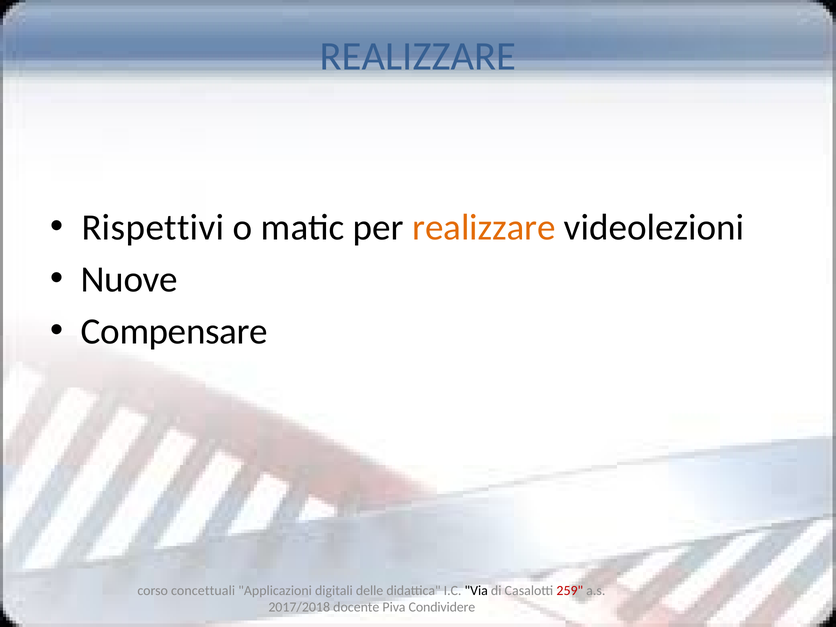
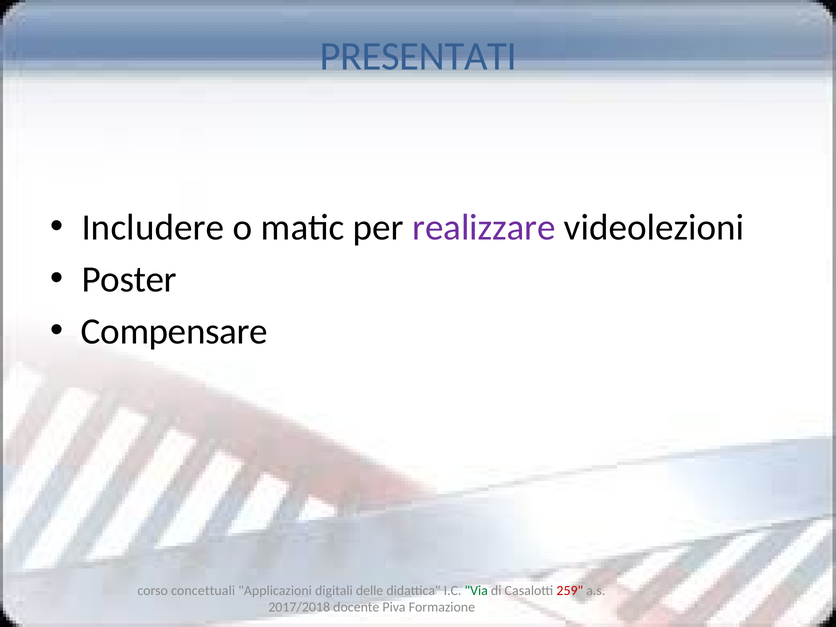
REALIZZARE at (418, 56): REALIZZARE -> PRESENTATI
Rispettivi: Rispettivi -> Includere
realizzare at (484, 227) colour: orange -> purple
Nuove: Nuove -> Poster
Via colour: black -> green
Condividere: Condividere -> Formazione
